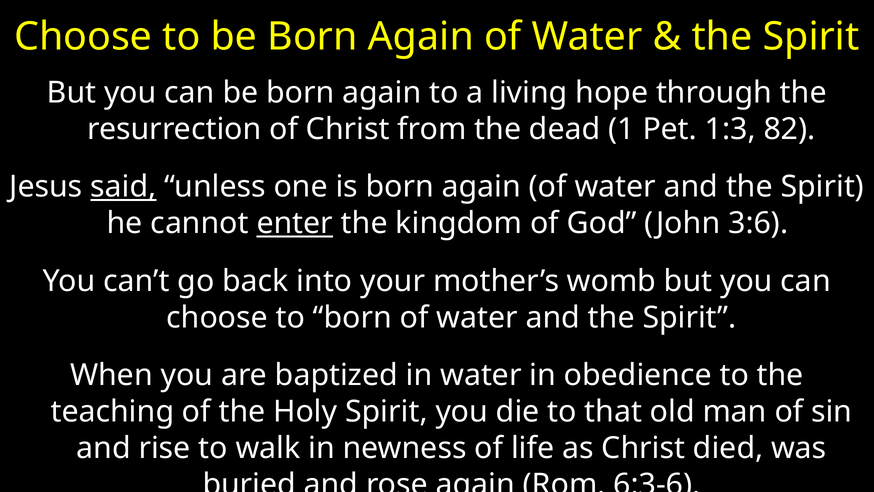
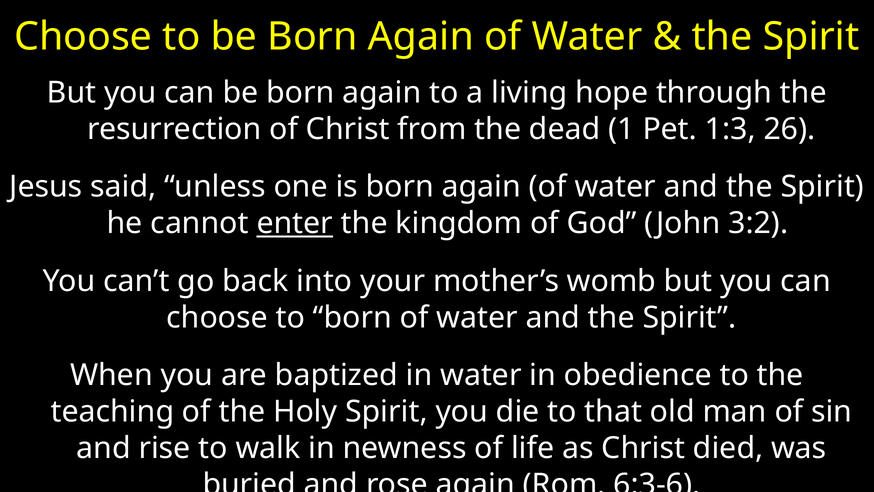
82: 82 -> 26
said underline: present -> none
3:6: 3:6 -> 3:2
